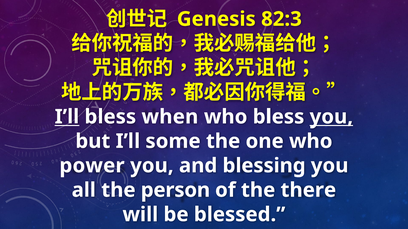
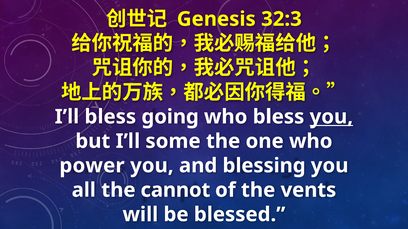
82:3: 82:3 -> 32:3
I’ll at (67, 117) underline: present -> none
when: when -> going
person: person -> cannot
there: there -> vents
